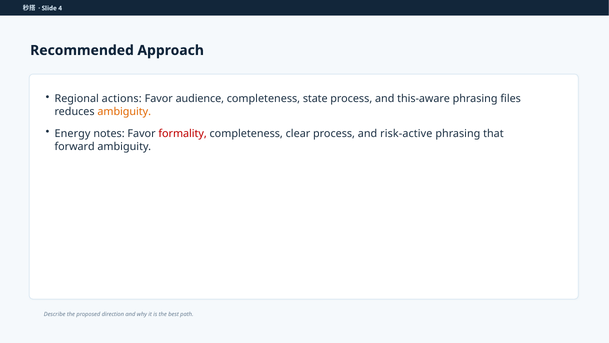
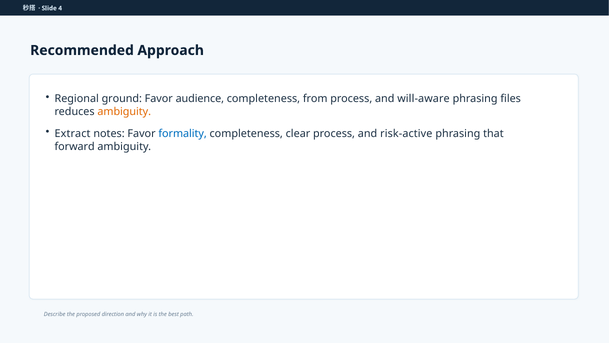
actions: actions -> ground
state: state -> from
this-aware: this-aware -> will-aware
Energy: Energy -> Extract
formality colour: red -> blue
